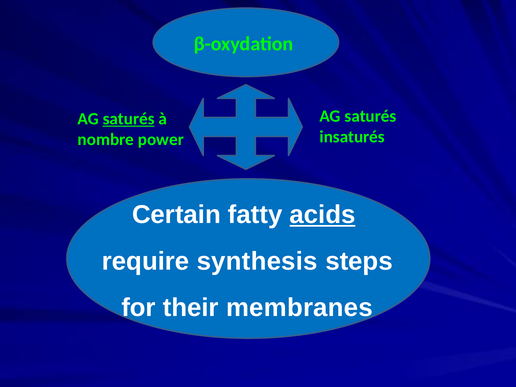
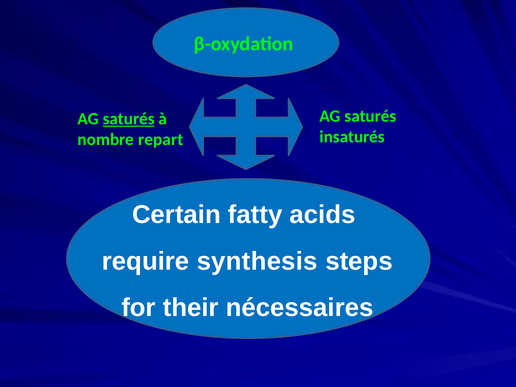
power: power -> repart
acids underline: present -> none
membranes: membranes -> nécessaires
